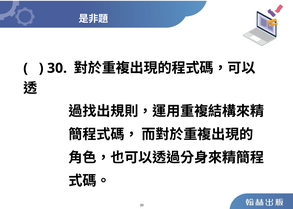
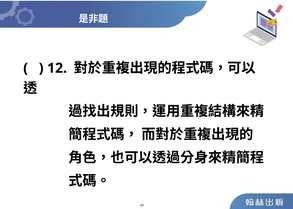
30: 30 -> 12
